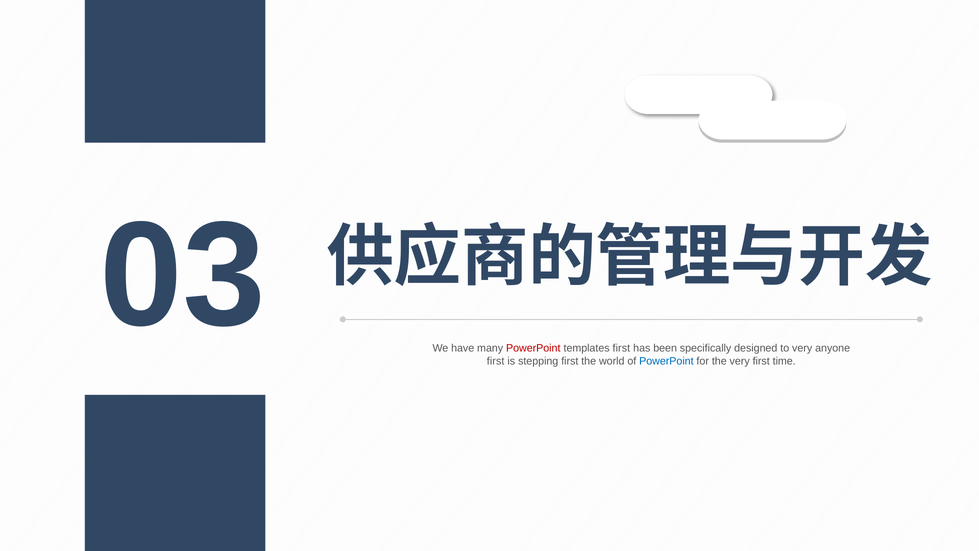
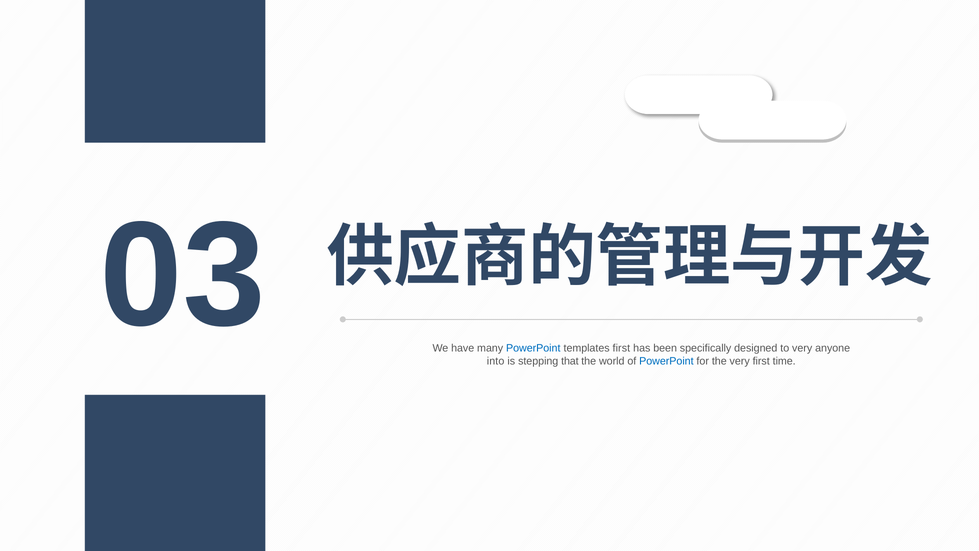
PowerPoint at (533, 348) colour: red -> blue
first at (496, 361): first -> into
stepping first: first -> that
